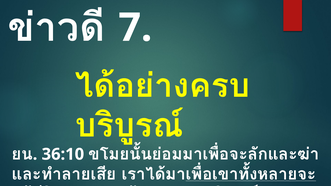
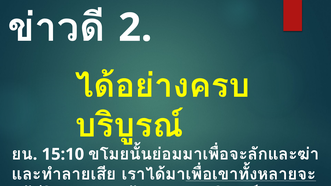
7: 7 -> 2
36:10: 36:10 -> 15:10
